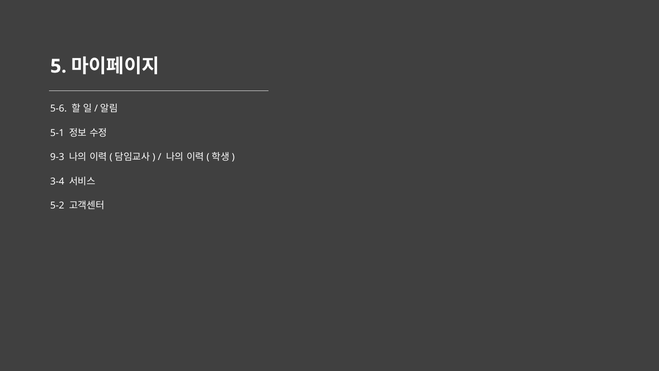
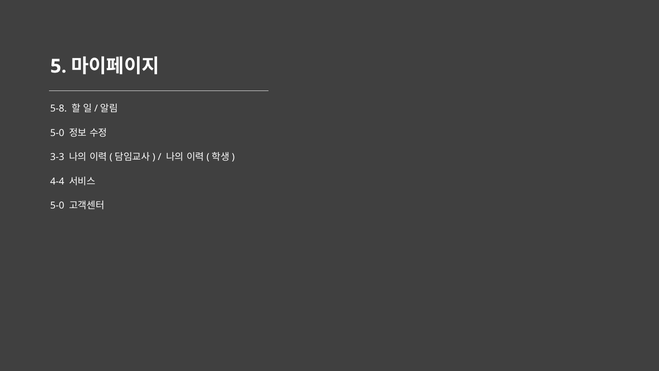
5-6: 5-6 -> 5-8
5-1 at (57, 133): 5-1 -> 5-0
9-3: 9-3 -> 3-3
3-4: 3-4 -> 4-4
5-2 at (57, 205): 5-2 -> 5-0
